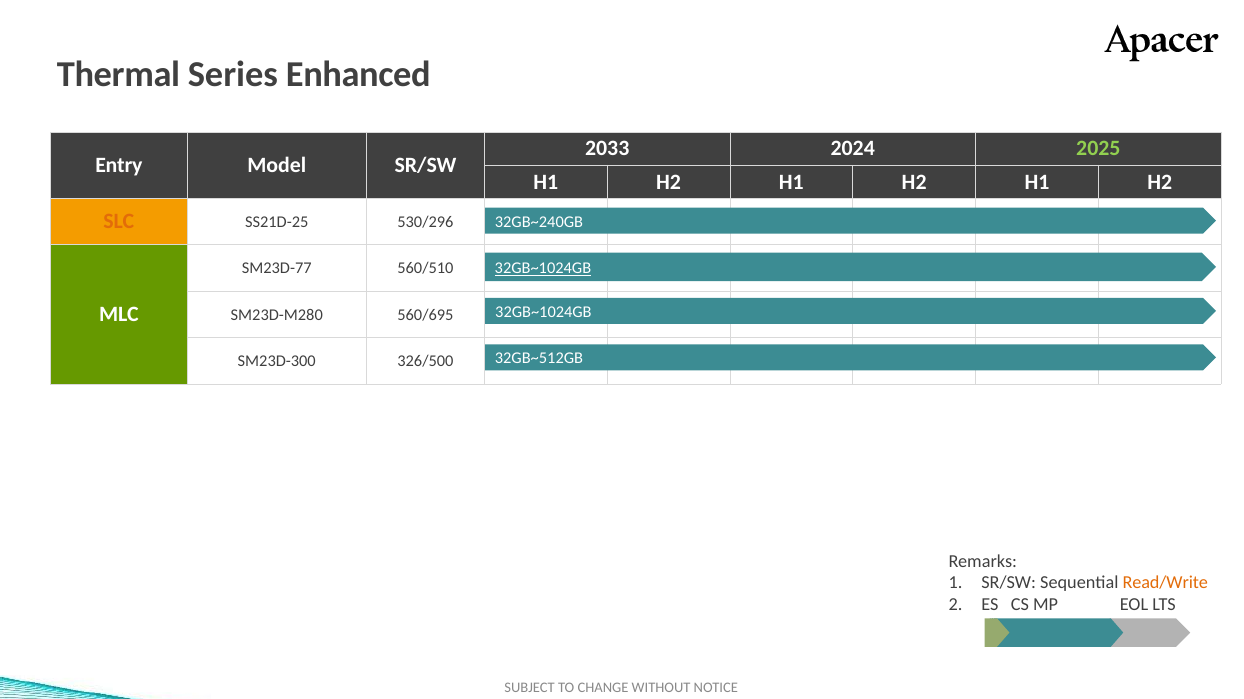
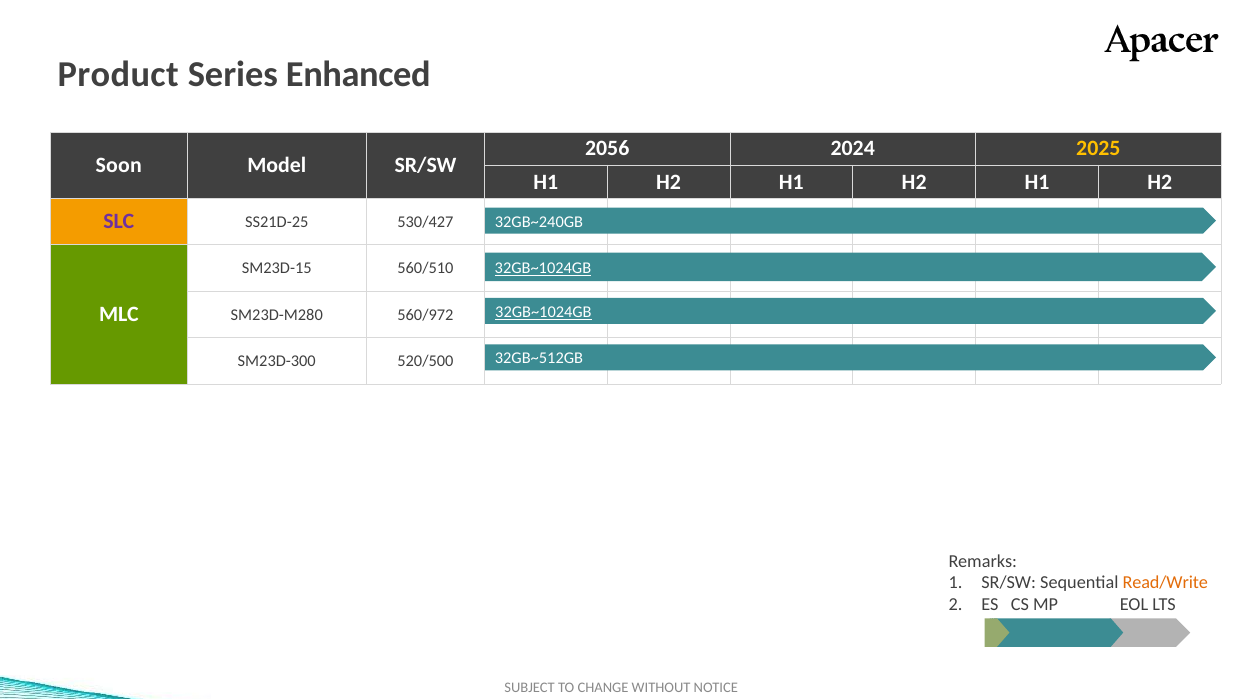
Thermal: Thermal -> Product
2033: 2033 -> 2056
2025 colour: light green -> yellow
Entry: Entry -> Soon
SLC colour: orange -> purple
530/296: 530/296 -> 530/427
SM23D-77: SM23D-77 -> SM23D-15
32GB~1024GB at (543, 312) underline: none -> present
560/695: 560/695 -> 560/972
326/500: 326/500 -> 520/500
